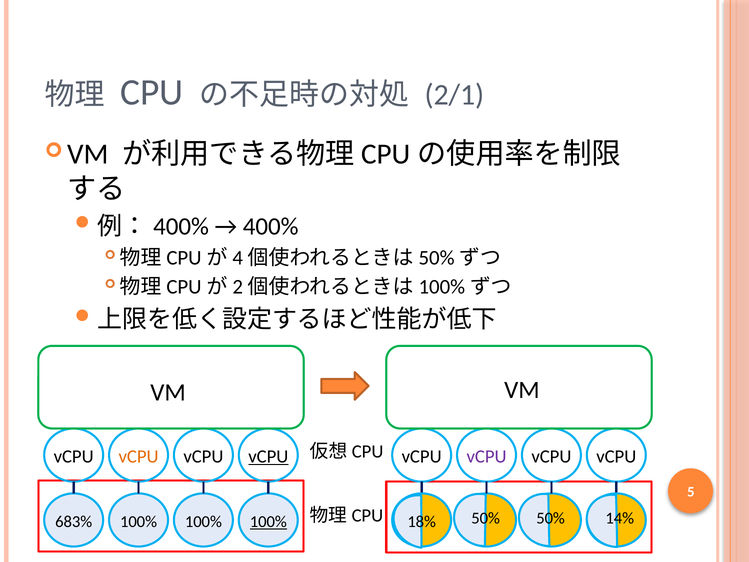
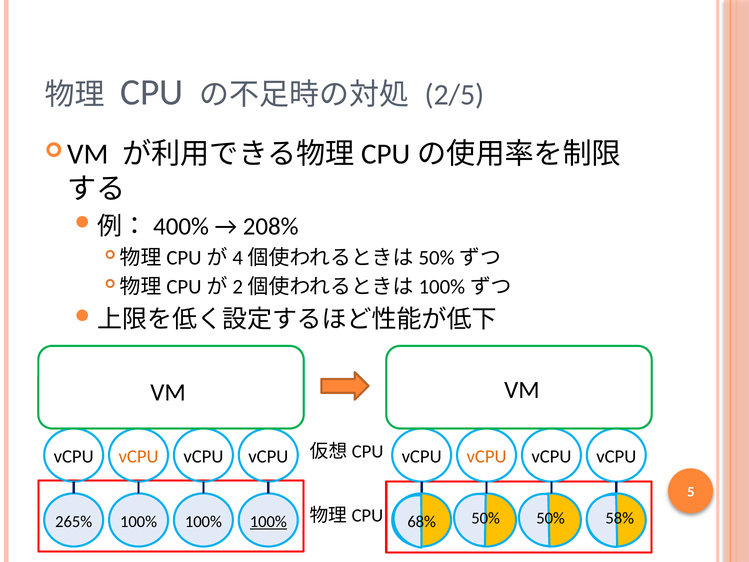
2/1: 2/1 -> 2/5
400%: 400% -> 208%
vCPU at (268, 456) underline: present -> none
vCPU at (487, 456) colour: purple -> orange
18%: 18% -> 68%
14%: 14% -> 58%
683%: 683% -> 265%
